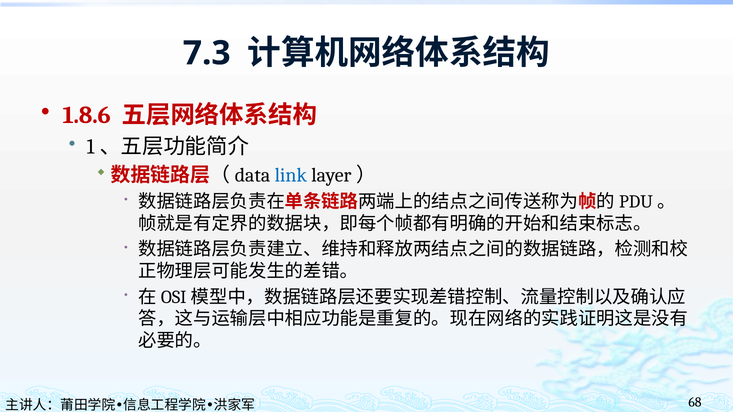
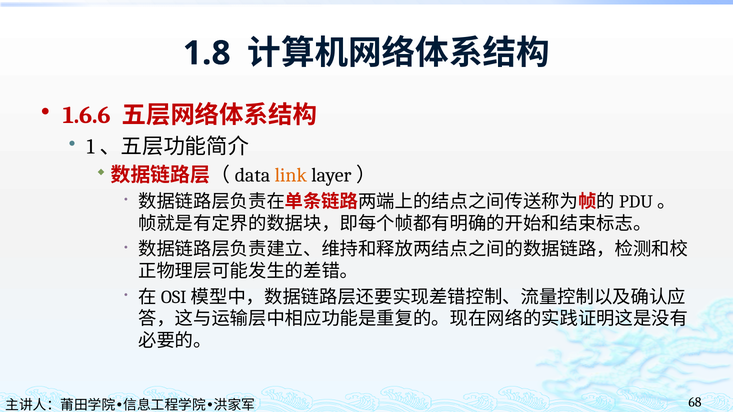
7.3: 7.3 -> 1.8
1.8.6: 1.8.6 -> 1.6.6
link colour: blue -> orange
